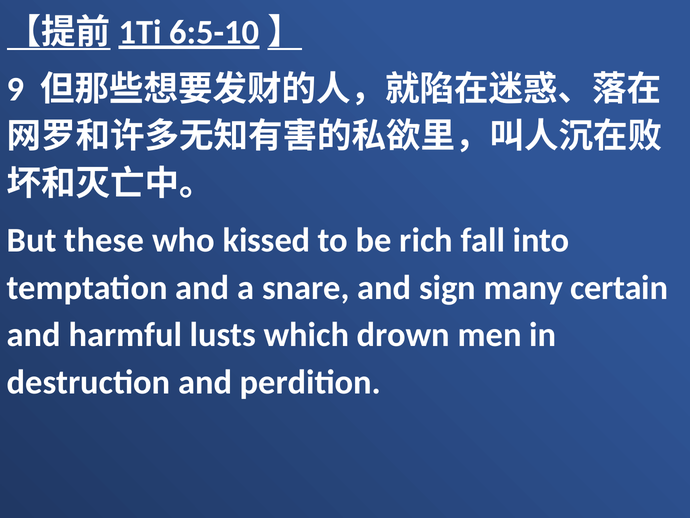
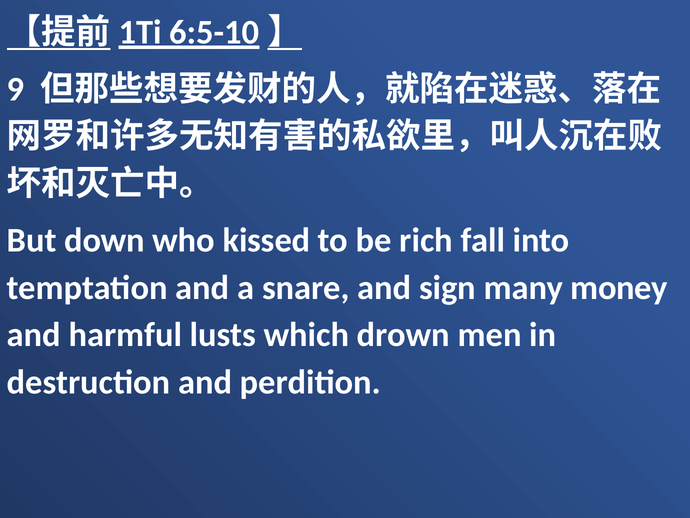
these: these -> down
certain: certain -> money
